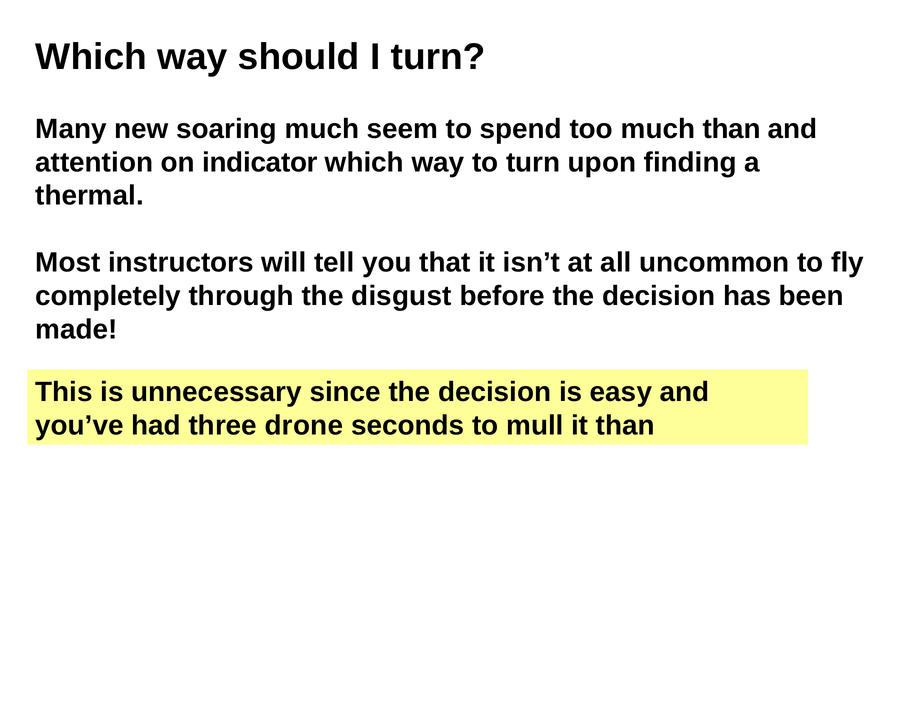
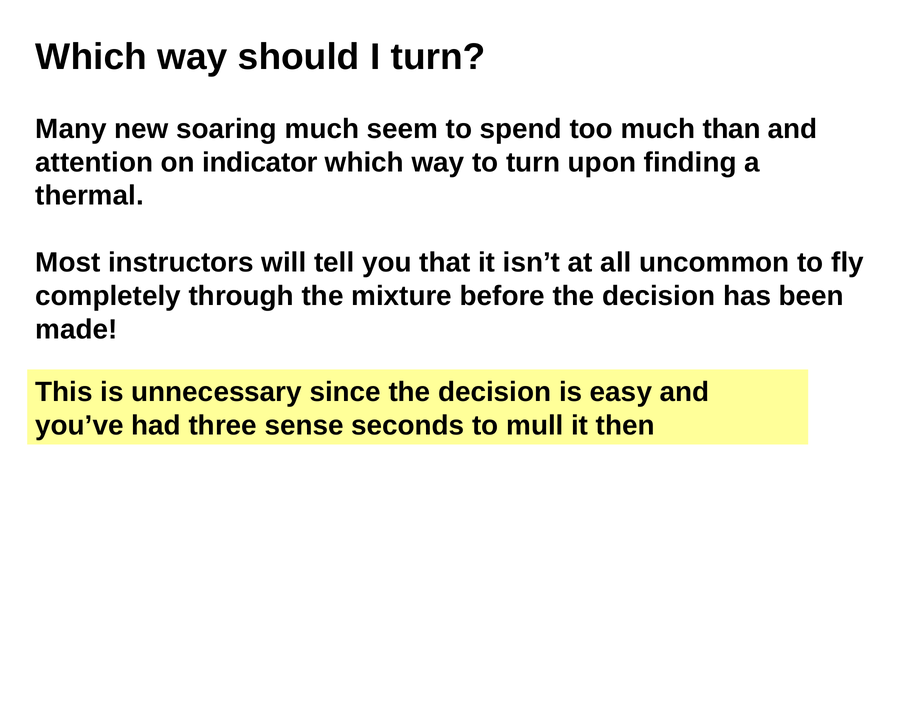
disgust: disgust -> mixture
drone: drone -> sense
it than: than -> then
